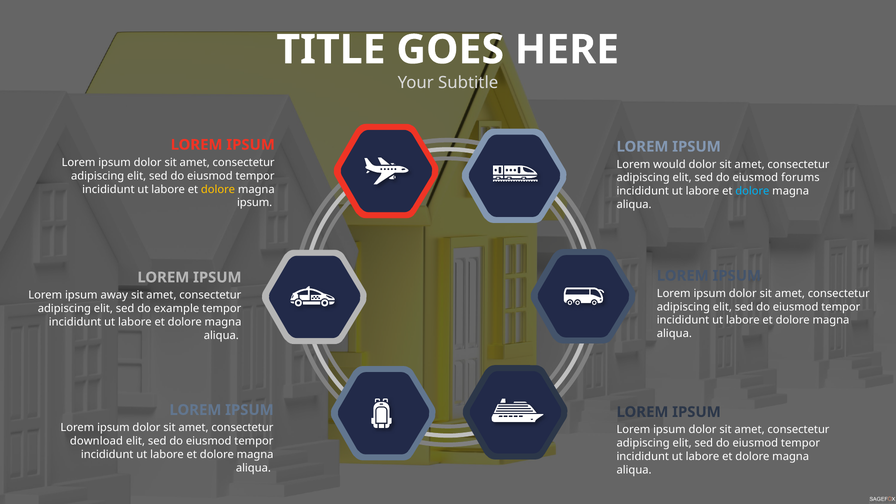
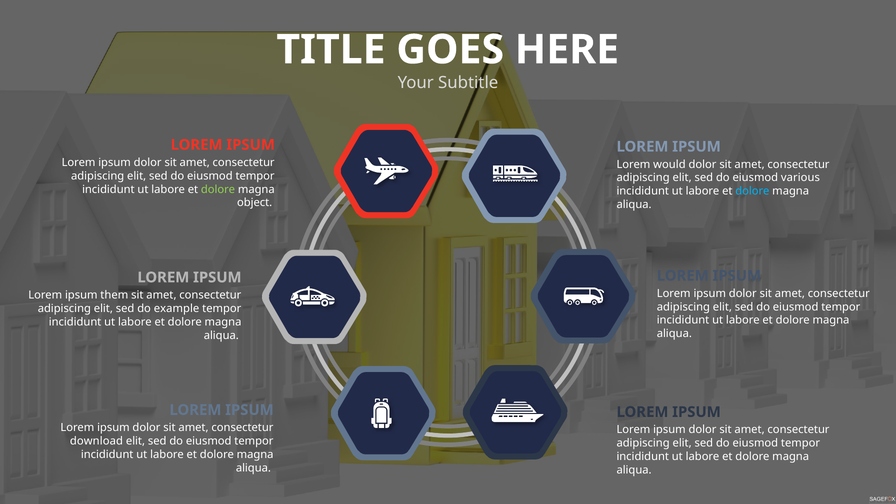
forums: forums -> various
dolore at (218, 189) colour: yellow -> light green
ipsum at (255, 203): ipsum -> object
away: away -> them
